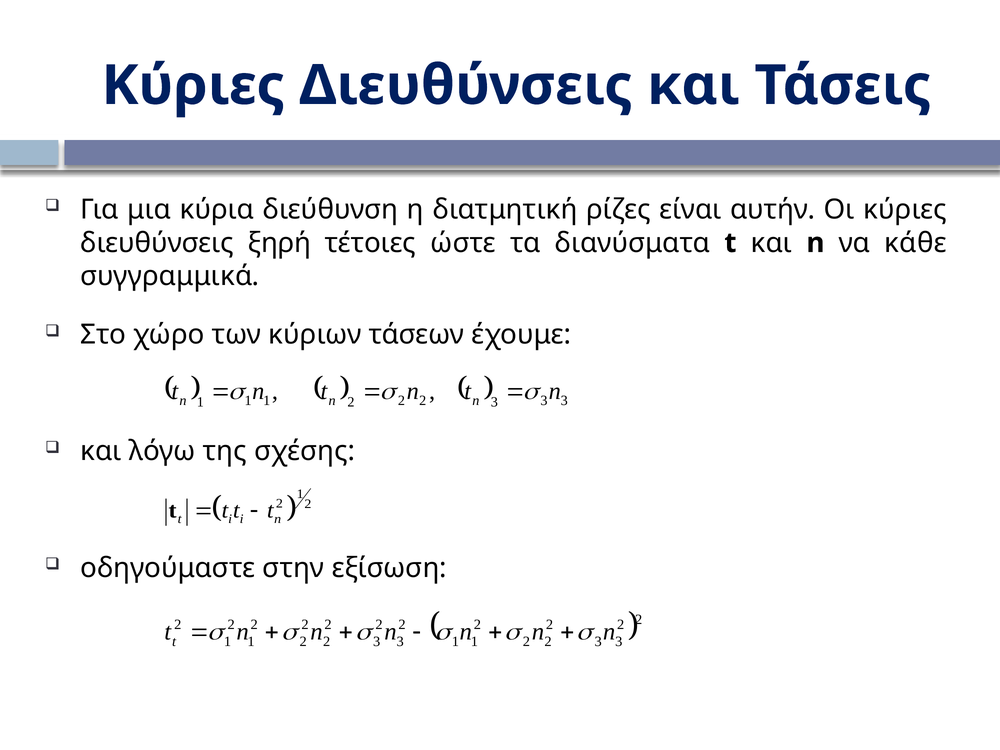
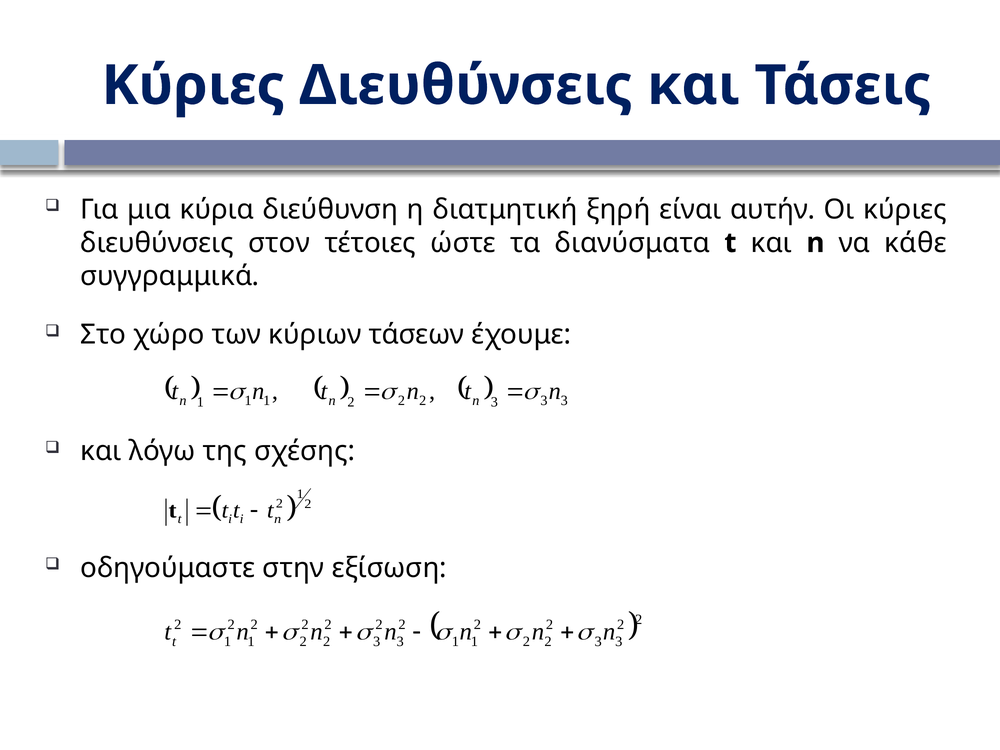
ρίζες: ρίζες -> ξηρή
ξηρή: ξηρή -> στον
